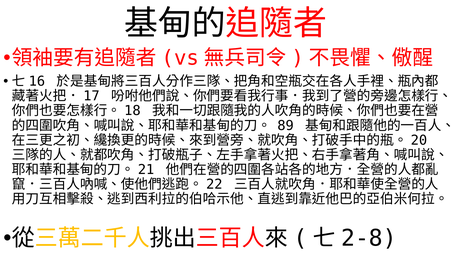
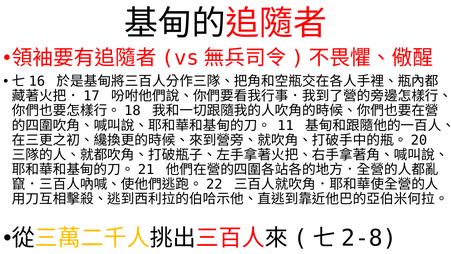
89: 89 -> 11
